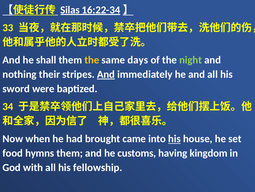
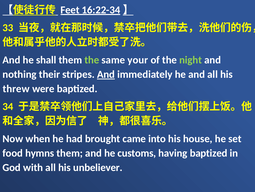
Silas: Silas -> Feet
the at (92, 60) colour: yellow -> light green
days: days -> your
sword: sword -> threw
his at (174, 138) underline: present -> none
having kingdom: kingdom -> baptized
fellowship: fellowship -> unbeliever
